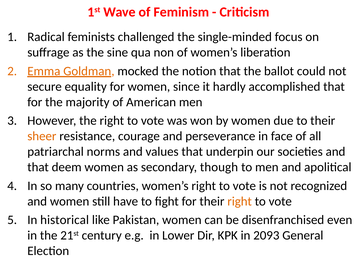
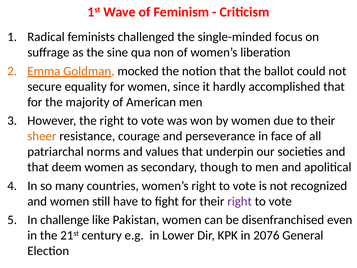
right at (240, 201) colour: orange -> purple
historical: historical -> challenge
2093: 2093 -> 2076
